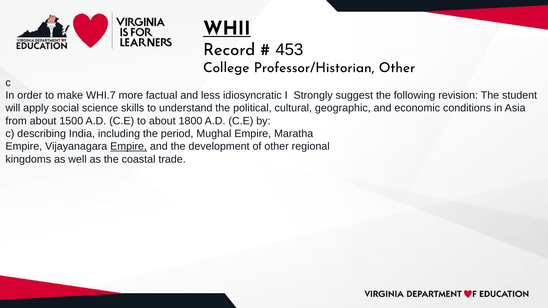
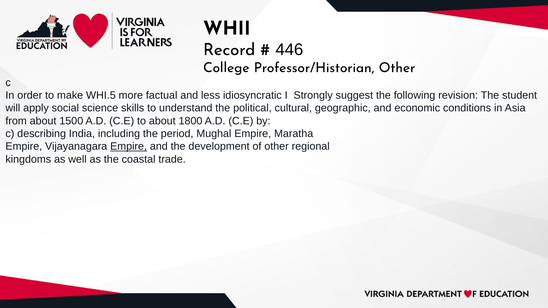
WHII underline: present -> none
453: 453 -> 446
WHI.7: WHI.7 -> WHI.5
